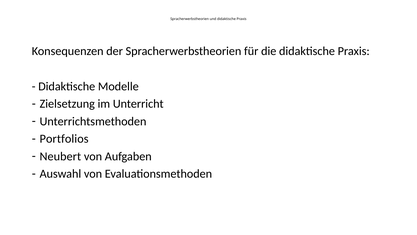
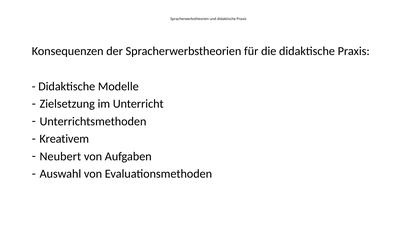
Portfolios: Portfolios -> Kreativem
